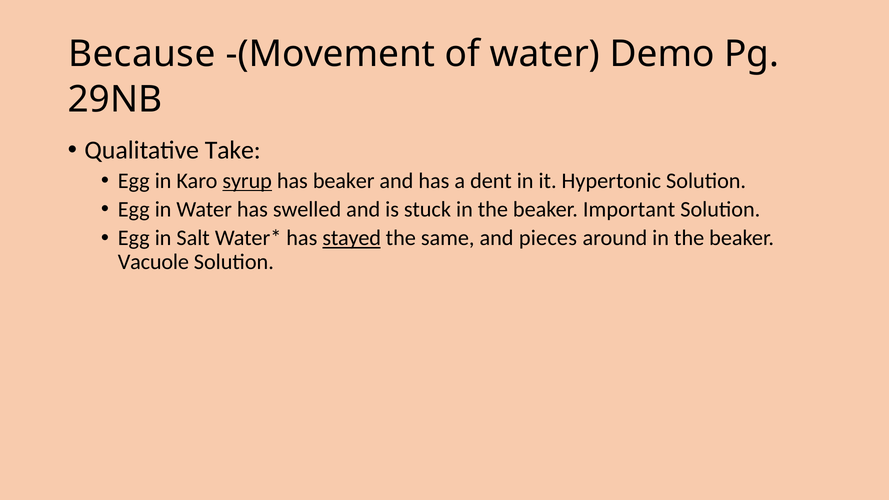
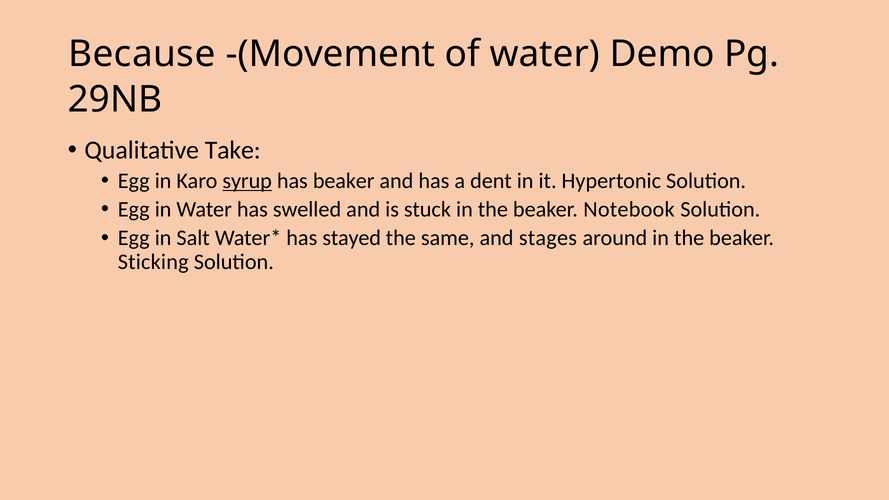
Important: Important -> Notebook
stayed underline: present -> none
pieces: pieces -> stages
Vacuole: Vacuole -> Sticking
